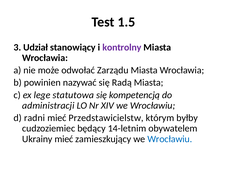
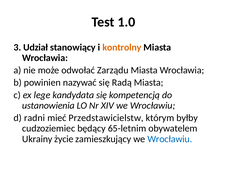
1.5: 1.5 -> 1.0
kontrolny colour: purple -> orange
statutowa: statutowa -> kandydata
administracji: administracji -> ustanowienia
14-letnim: 14-letnim -> 65-letnim
Ukrainy mieć: mieć -> życie
